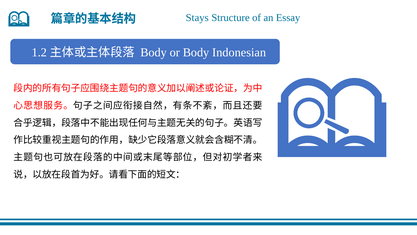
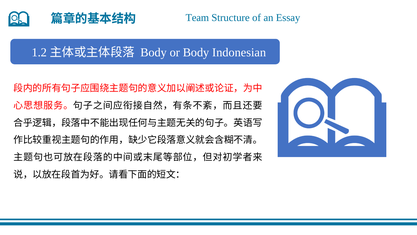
Stays: Stays -> Team
